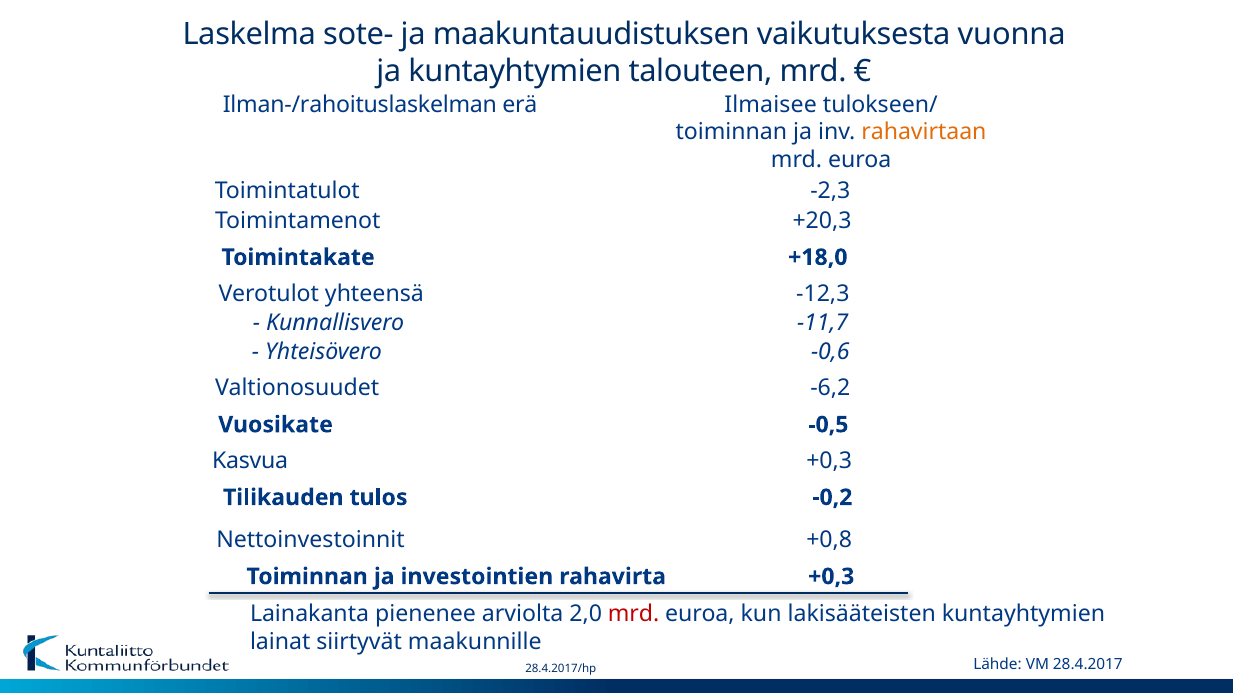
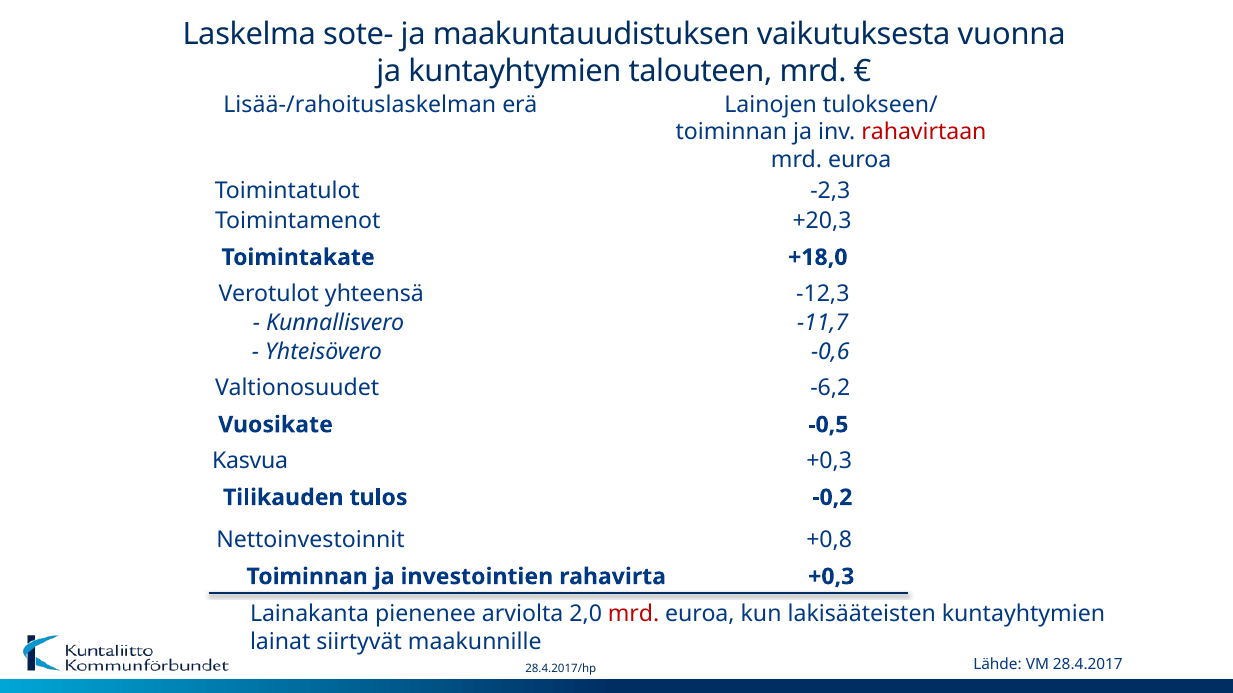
Ilman-/rahoituslaskelman: Ilman-/rahoituslaskelman -> Lisää-/rahoituslaskelman
Ilmaisee: Ilmaisee -> Lainojen
rahavirtaan colour: orange -> red
